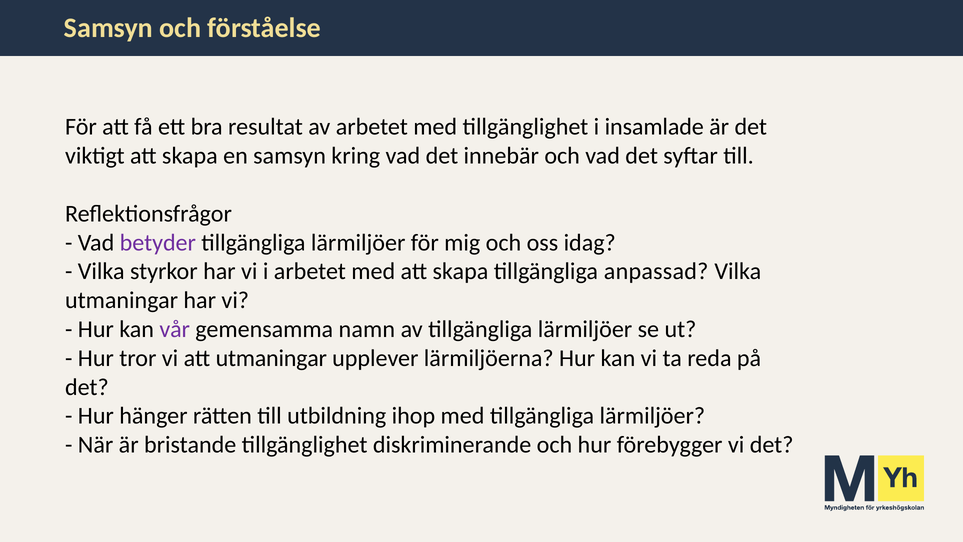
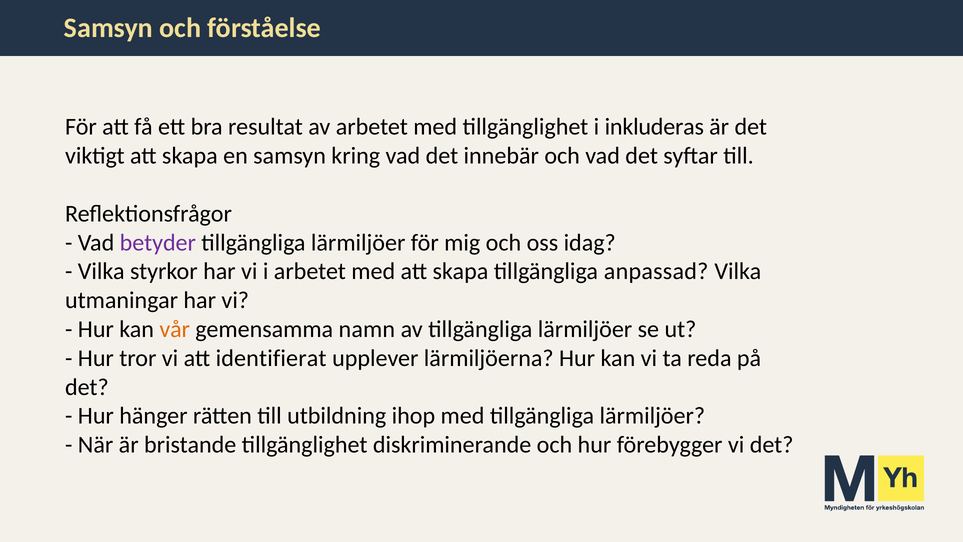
insamlade: insamlade -> inkluderas
vår colour: purple -> orange
att utmaningar: utmaningar -> identifierat
